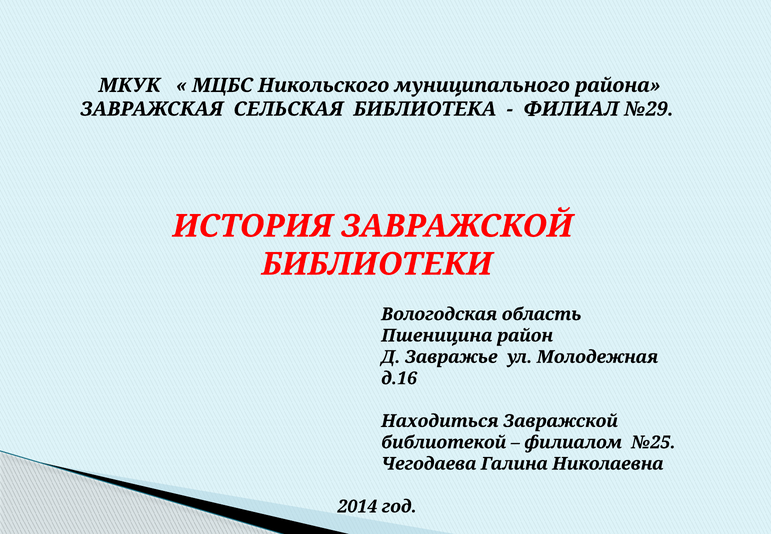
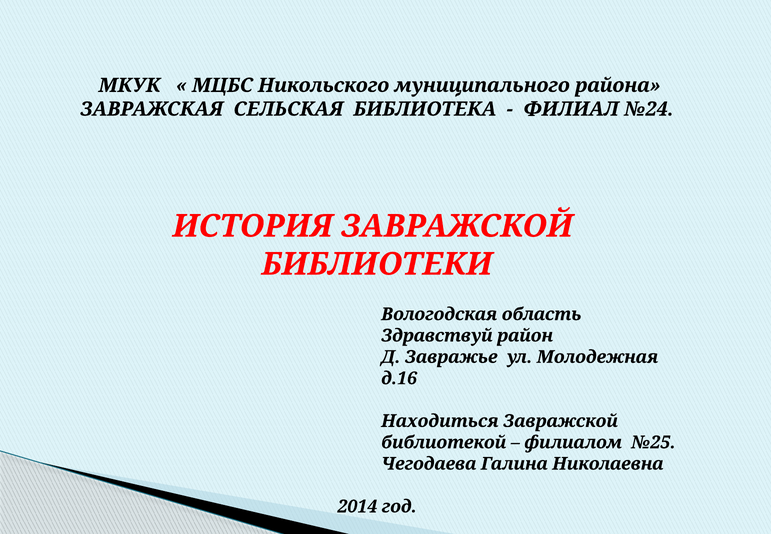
№29: №29 -> №24
Пшеницина: Пшеницина -> Здравствуй
